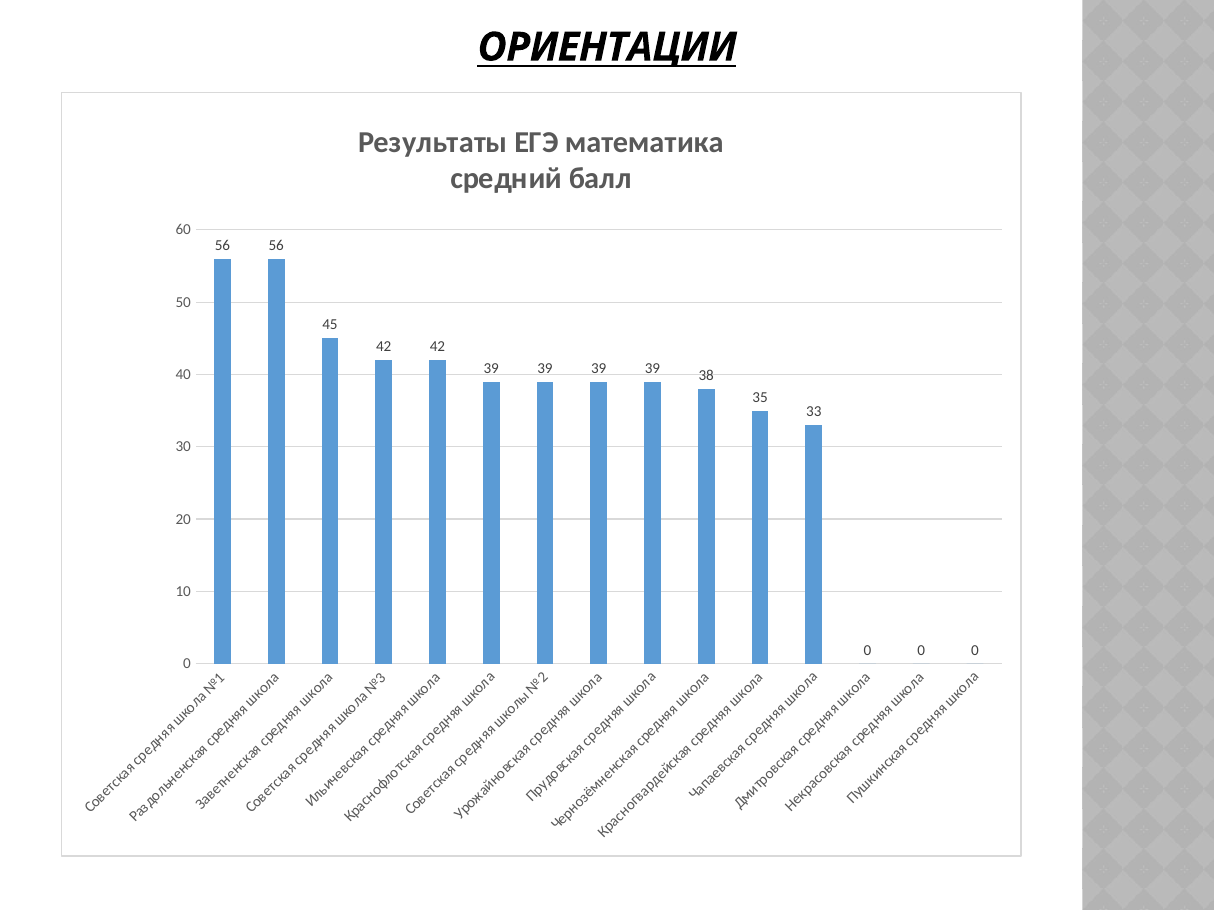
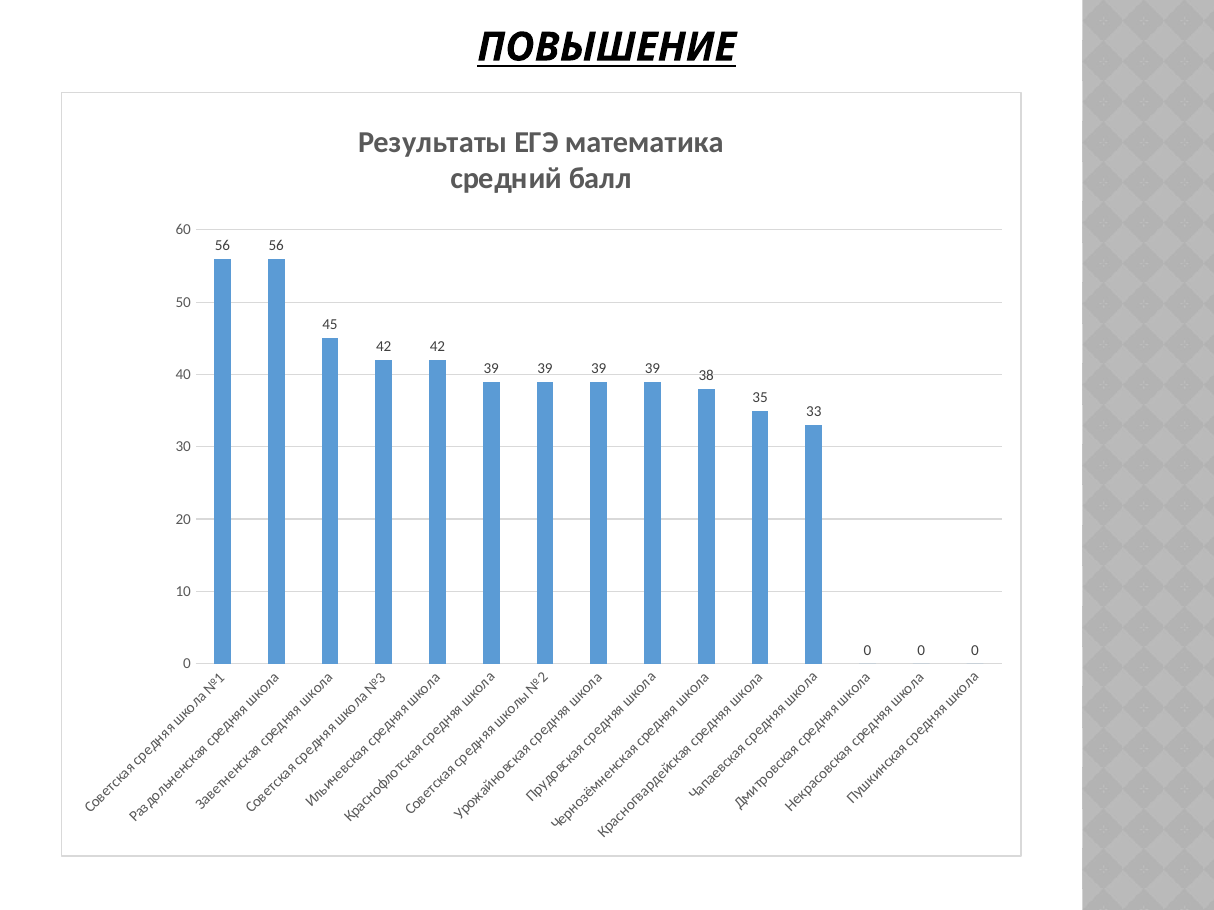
ОРИЕНТАЦИИ: ОРИЕНТАЦИИ -> ПОВЫШЕНИЕ
